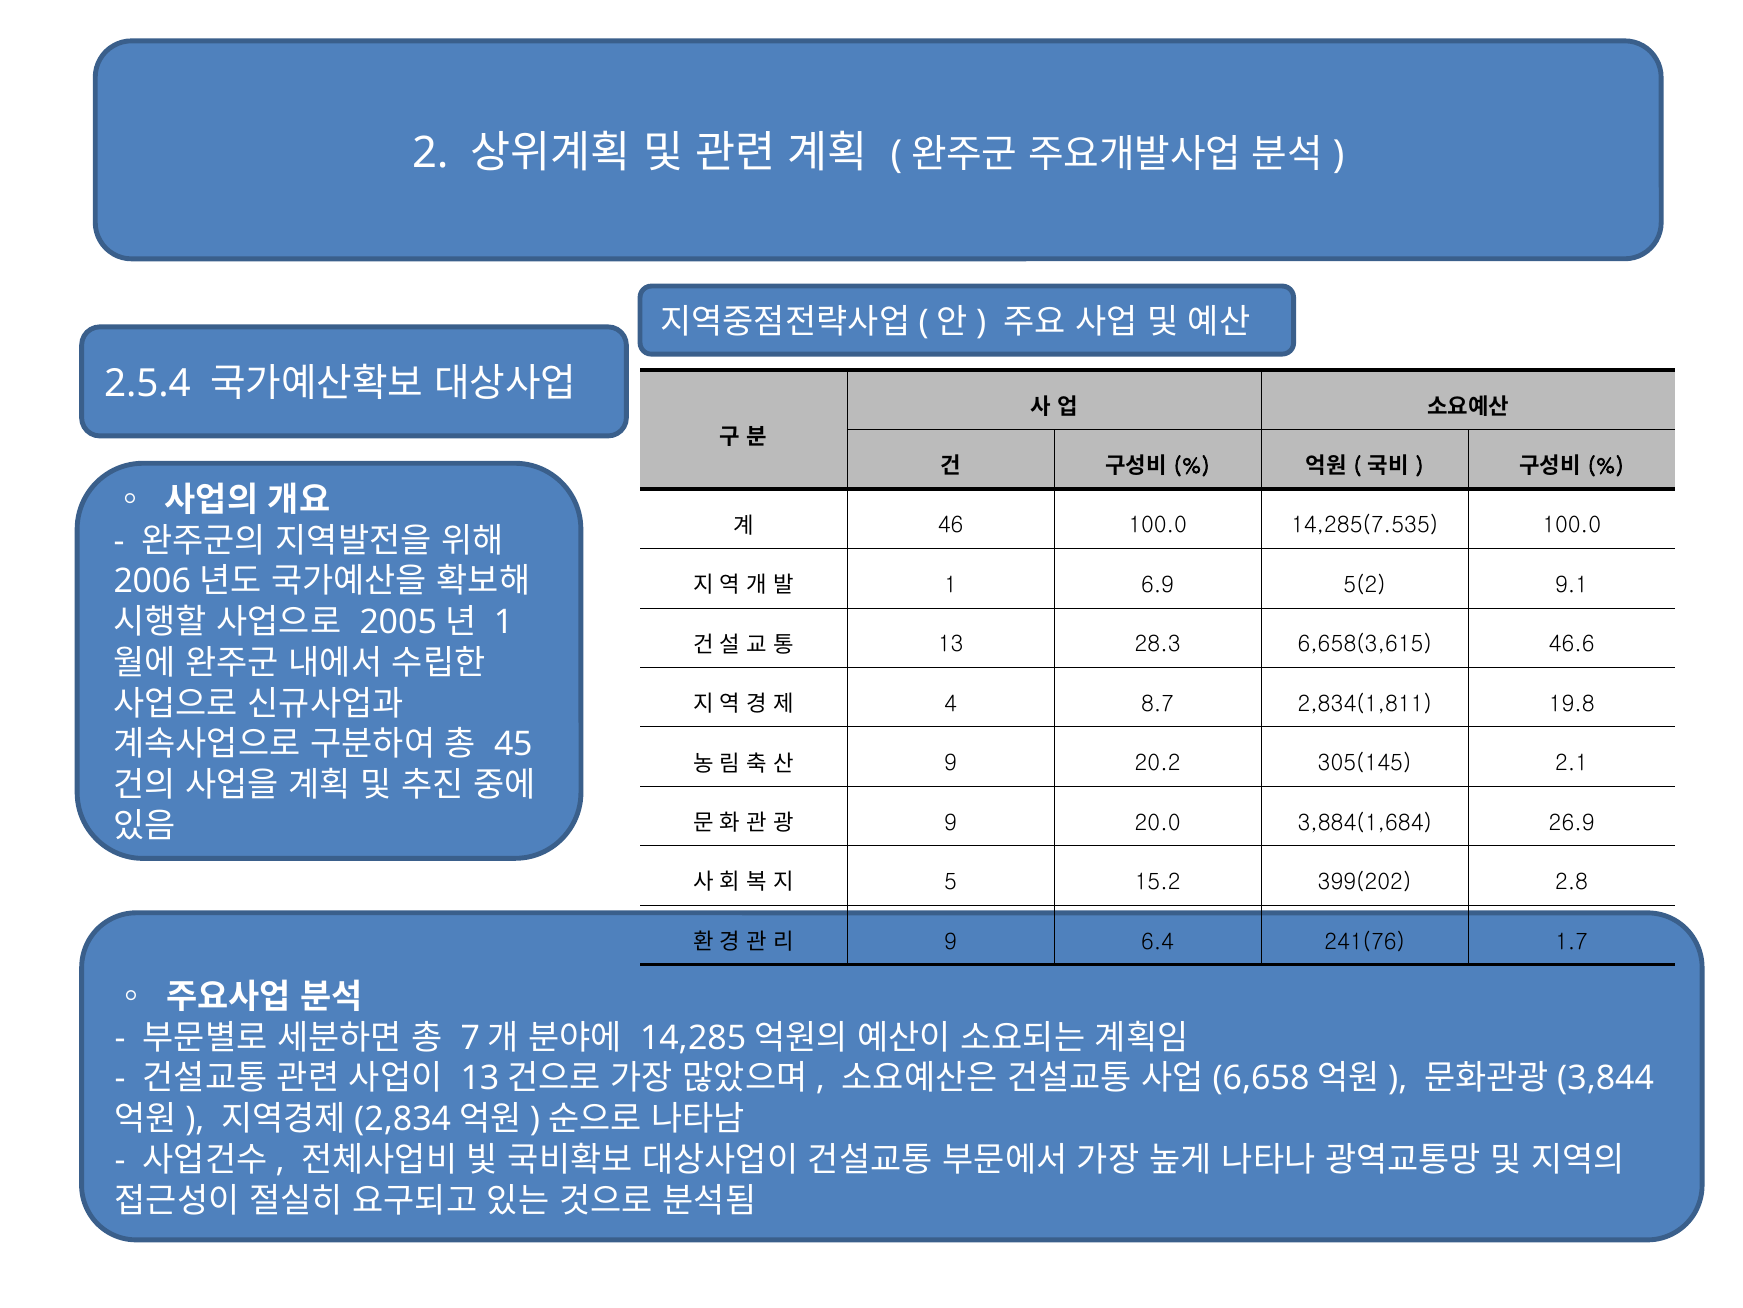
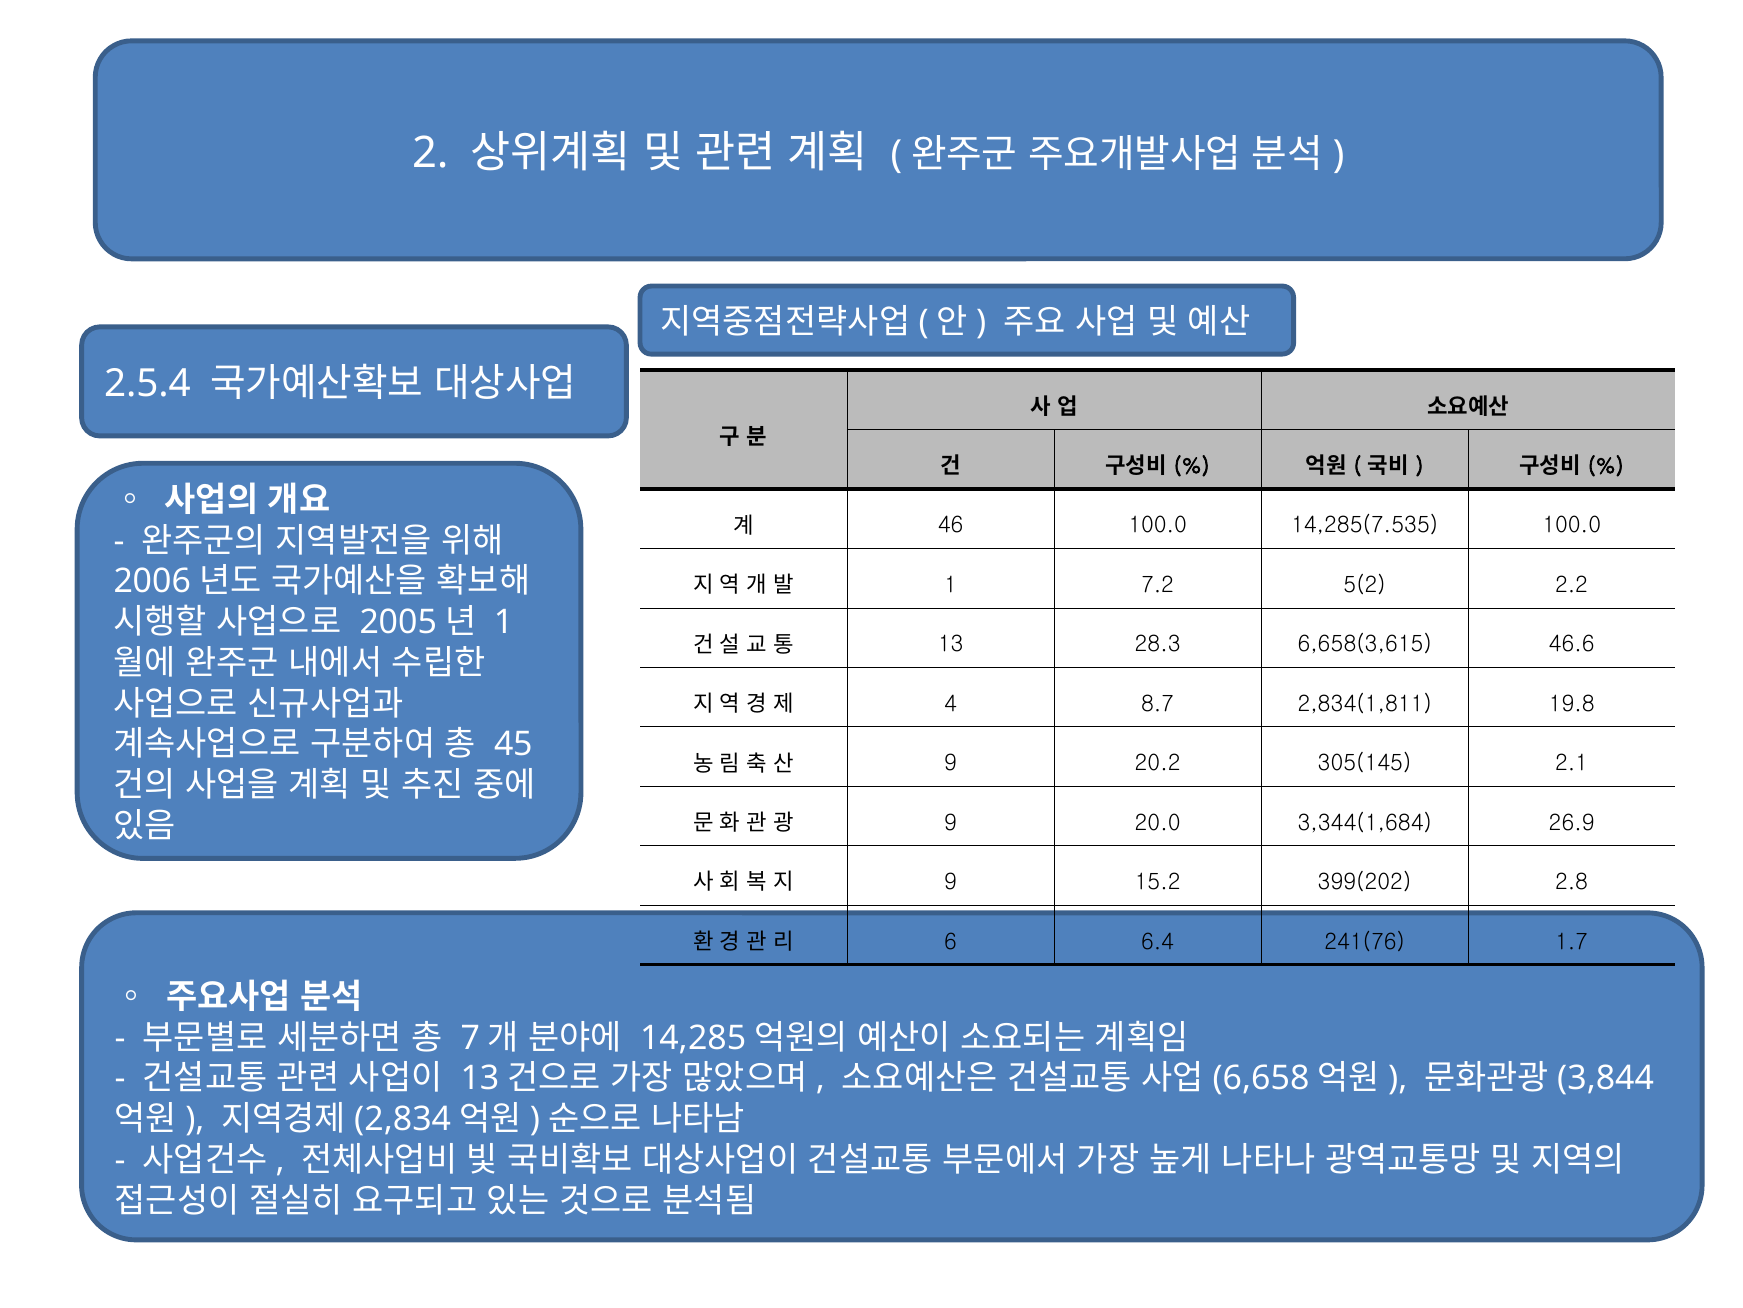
6.9: 6.9 -> 7.2
9.1: 9.1 -> 2.2
3,884(1,684: 3,884(1,684 -> 3,344(1,684
5 at (951, 882): 5 -> 9
9 at (951, 941): 9 -> 6
